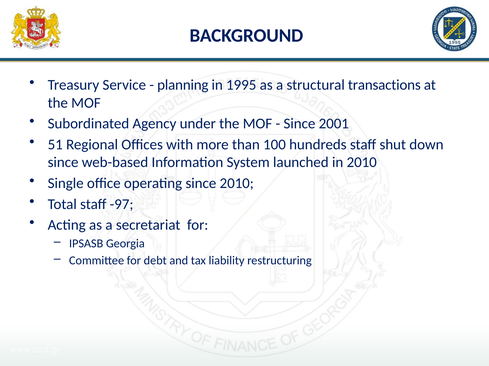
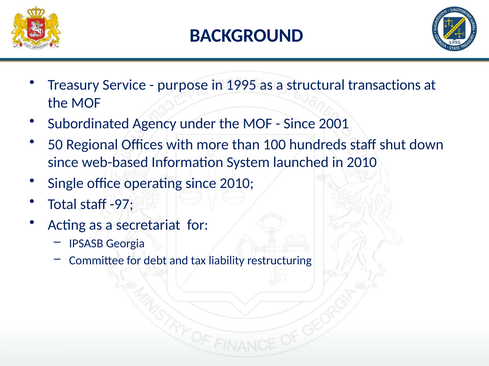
planning: planning -> purpose
51: 51 -> 50
